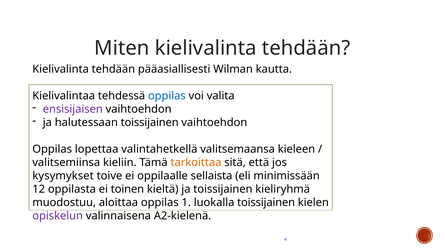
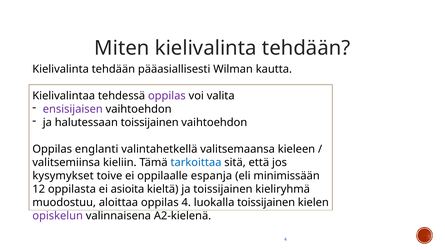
oppilas at (167, 96) colour: blue -> purple
lopettaa: lopettaa -> englanti
tarkoittaa colour: orange -> blue
sellaista: sellaista -> espanja
toinen: toinen -> asioita
oppilas 1: 1 -> 4
